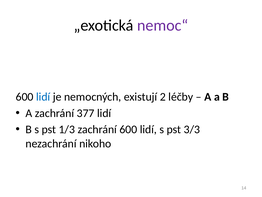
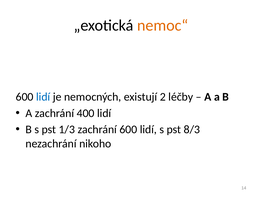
nemoc“ colour: purple -> orange
377: 377 -> 400
3/3: 3/3 -> 8/3
